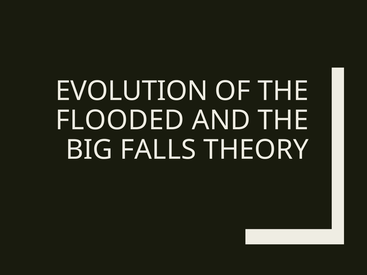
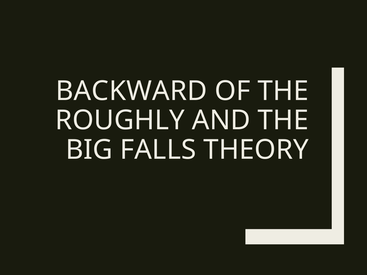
EVOLUTION: EVOLUTION -> BACKWARD
FLOODED: FLOODED -> ROUGHLY
